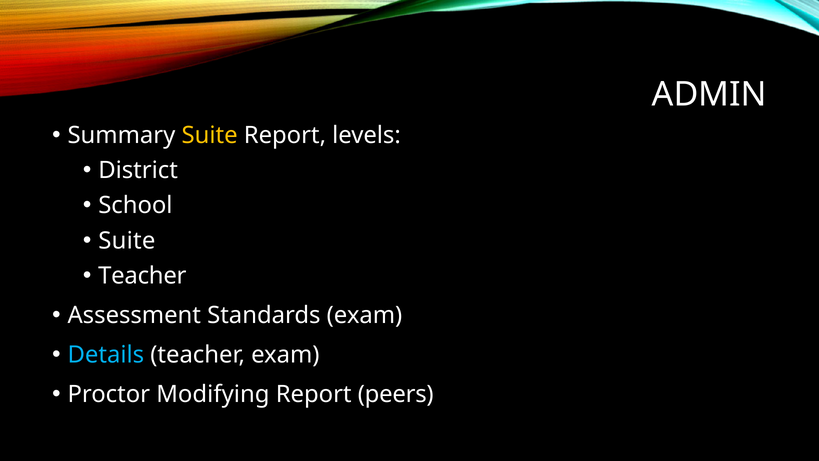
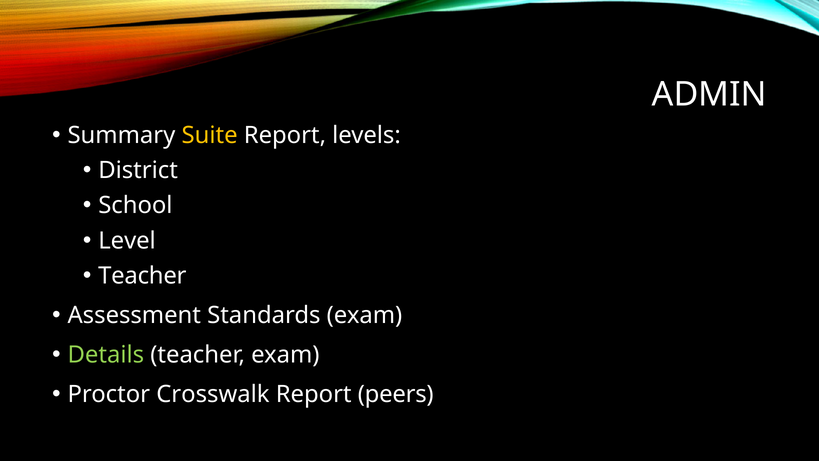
Suite at (127, 240): Suite -> Level
Details colour: light blue -> light green
Modifying: Modifying -> Crosswalk
